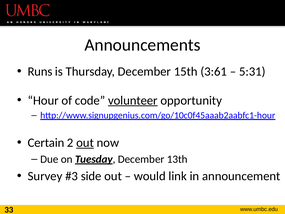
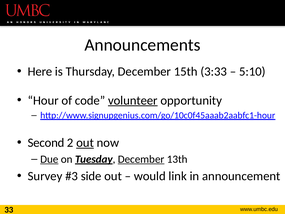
Runs: Runs -> Here
3:61: 3:61 -> 3:33
5:31: 5:31 -> 5:10
Certain: Certain -> Second
Due underline: none -> present
December at (141, 159) underline: none -> present
